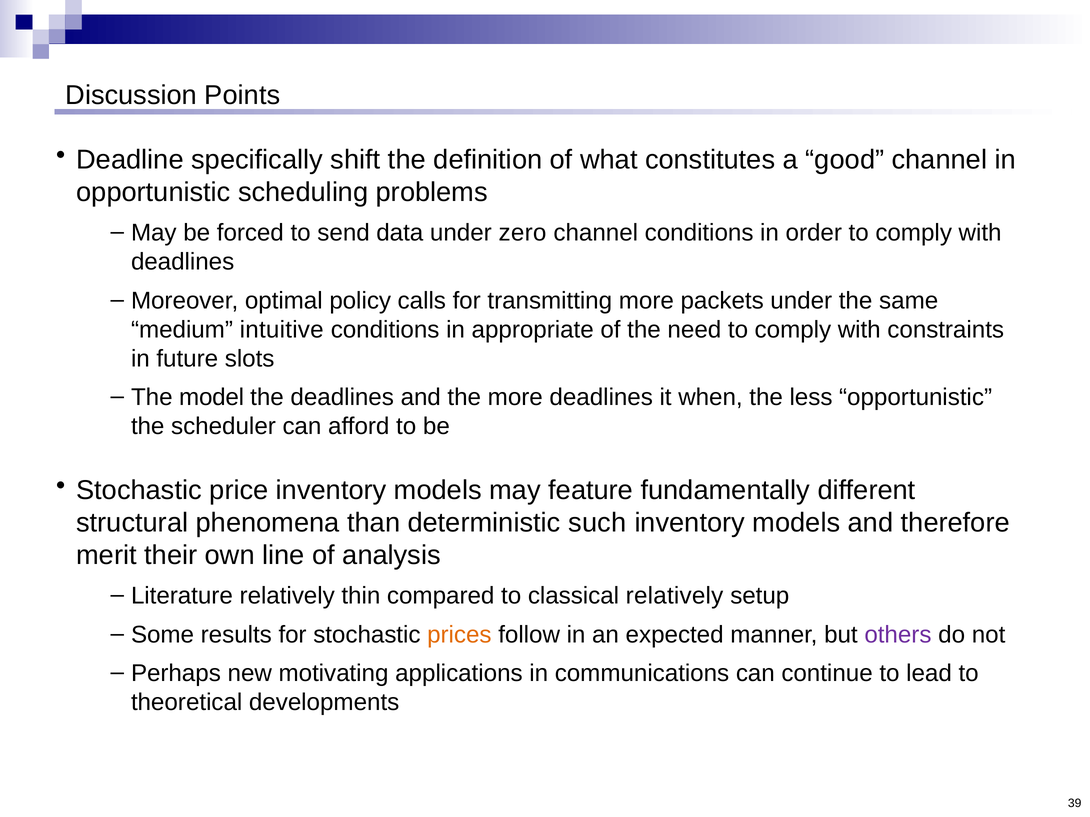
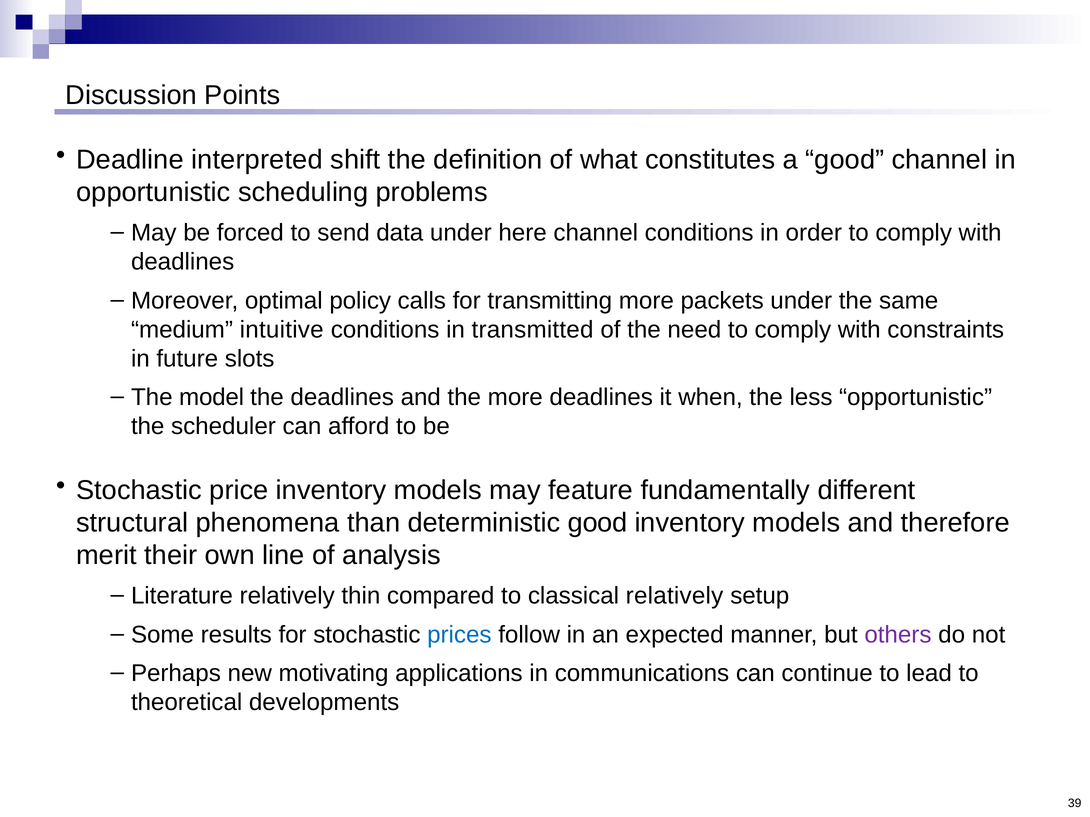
specifically: specifically -> interpreted
zero: zero -> here
appropriate: appropriate -> transmitted
deterministic such: such -> good
prices colour: orange -> blue
